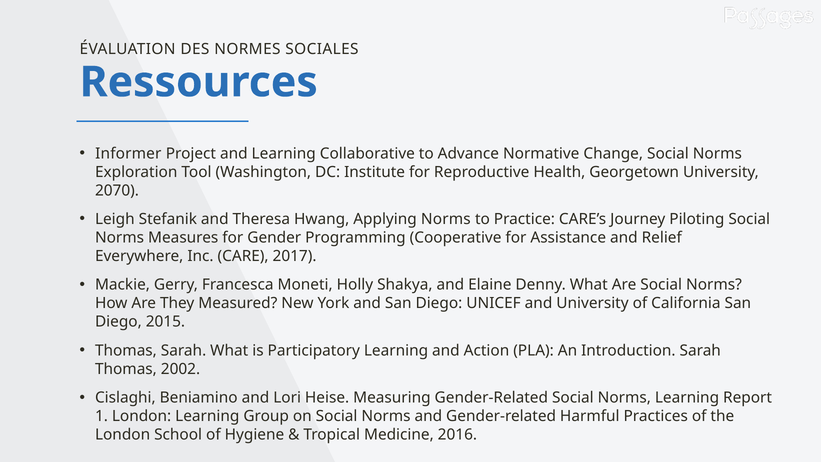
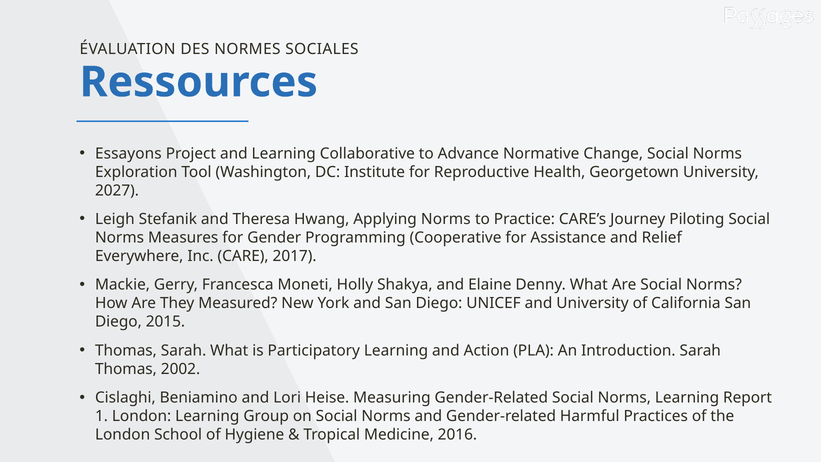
Informer: Informer -> Essayons
2070: 2070 -> 2027
